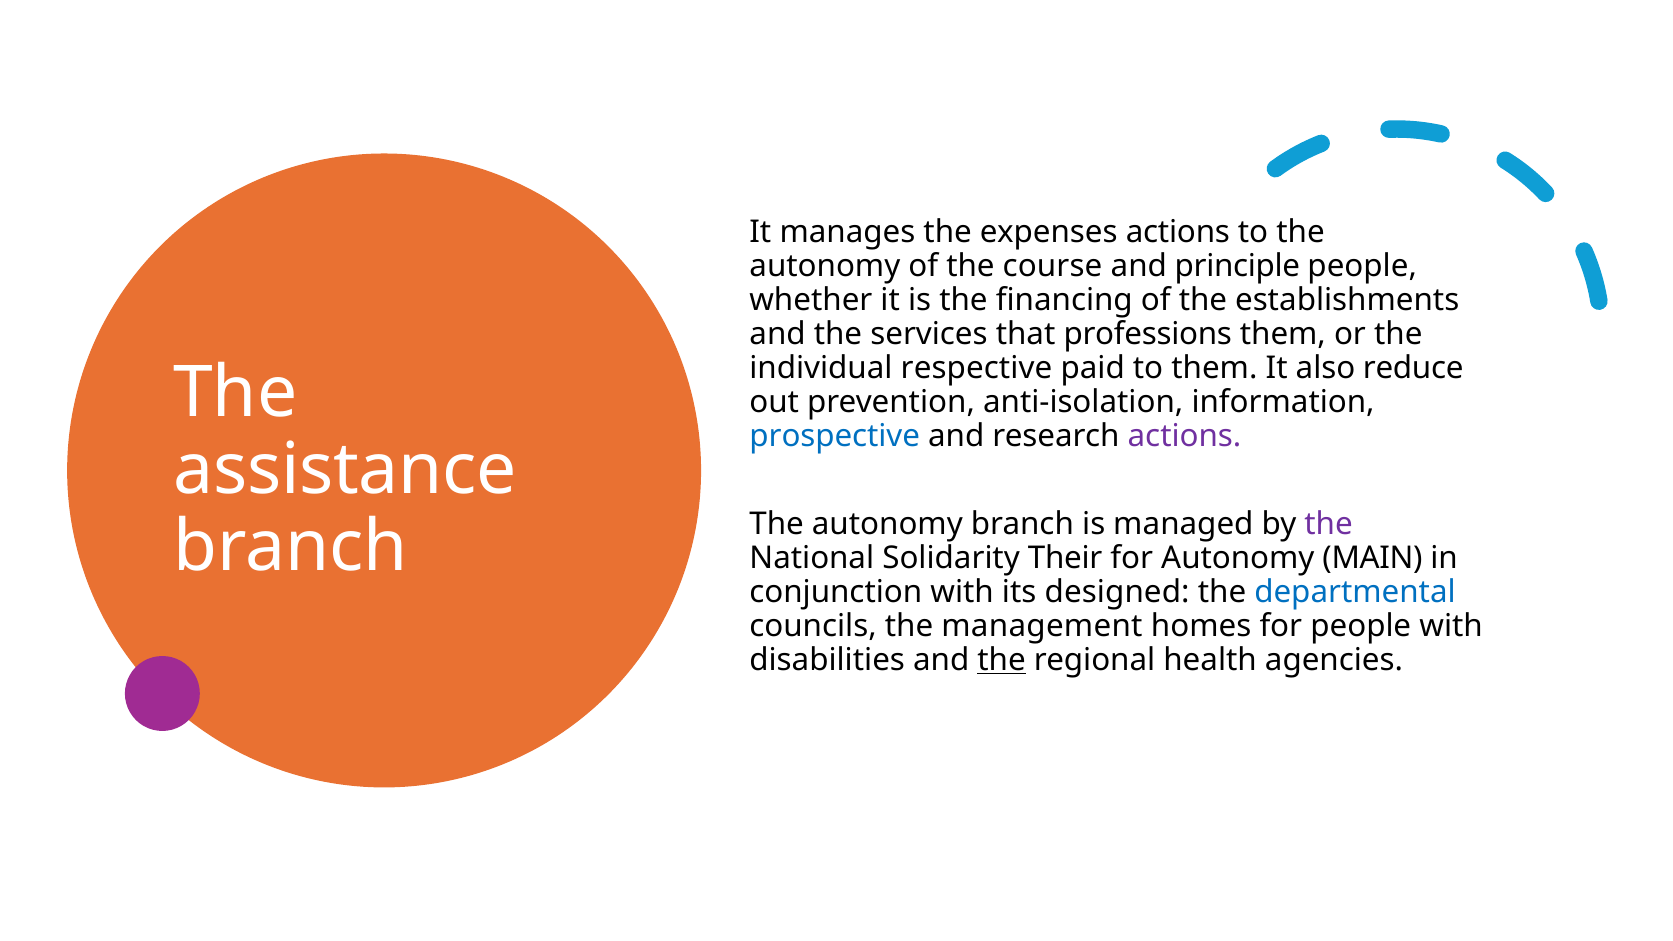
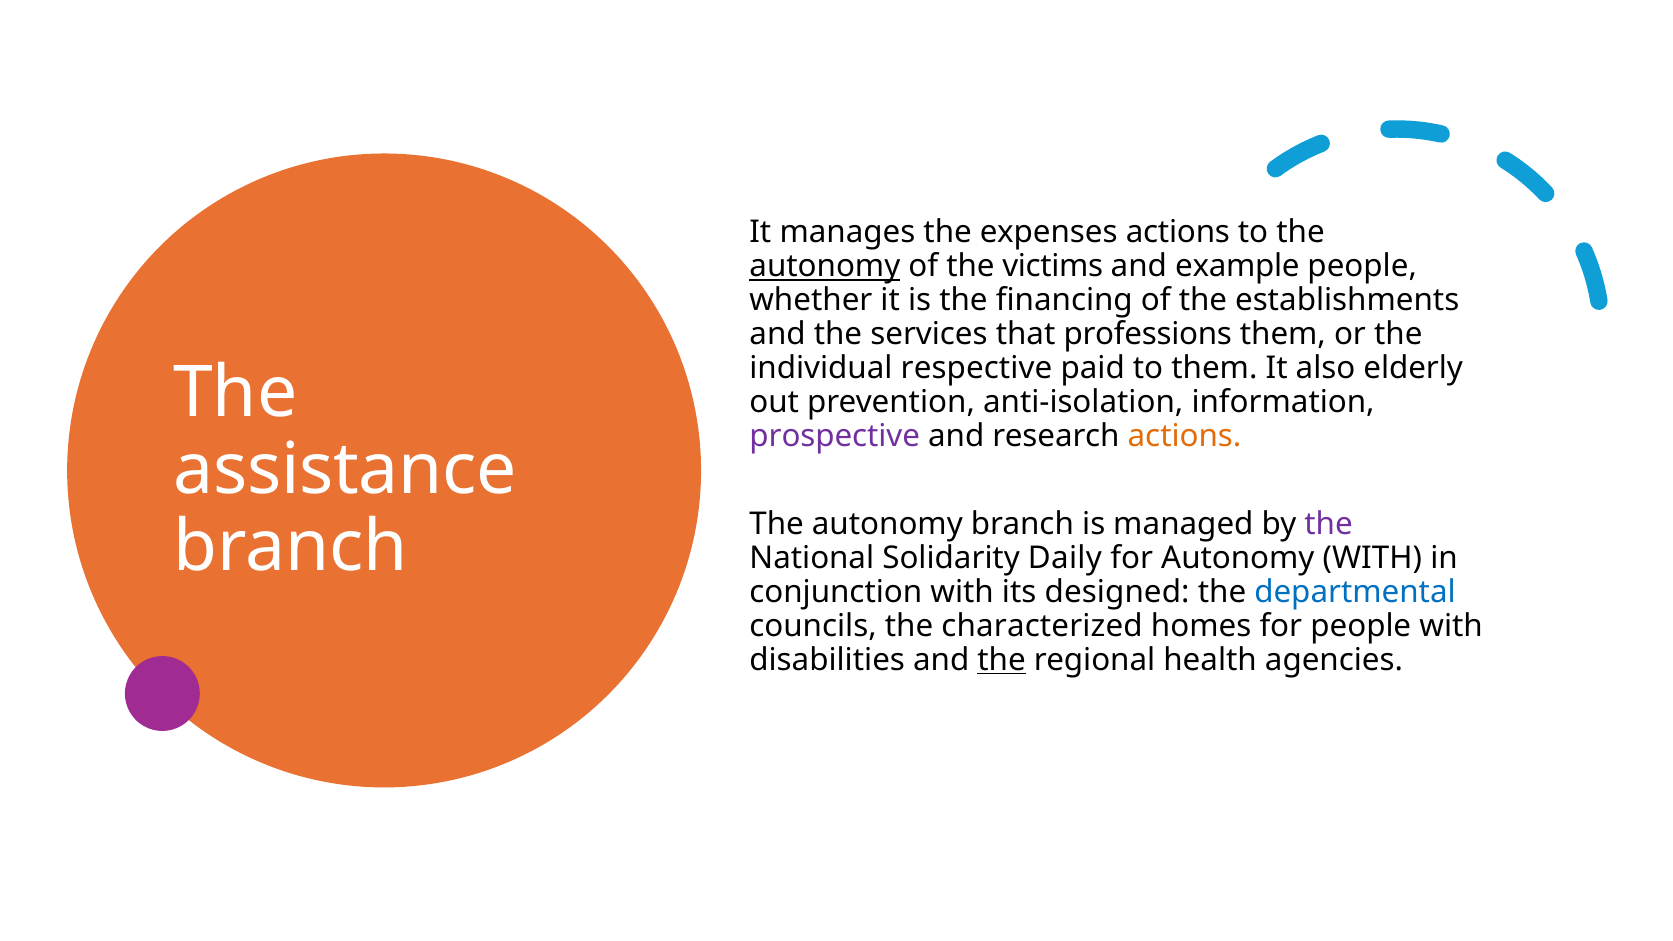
autonomy at (825, 266) underline: none -> present
course: course -> victims
principle: principle -> example
reduce: reduce -> elderly
prospective colour: blue -> purple
actions at (1185, 436) colour: purple -> orange
Their: Their -> Daily
Autonomy MAIN: MAIN -> WITH
management: management -> characterized
